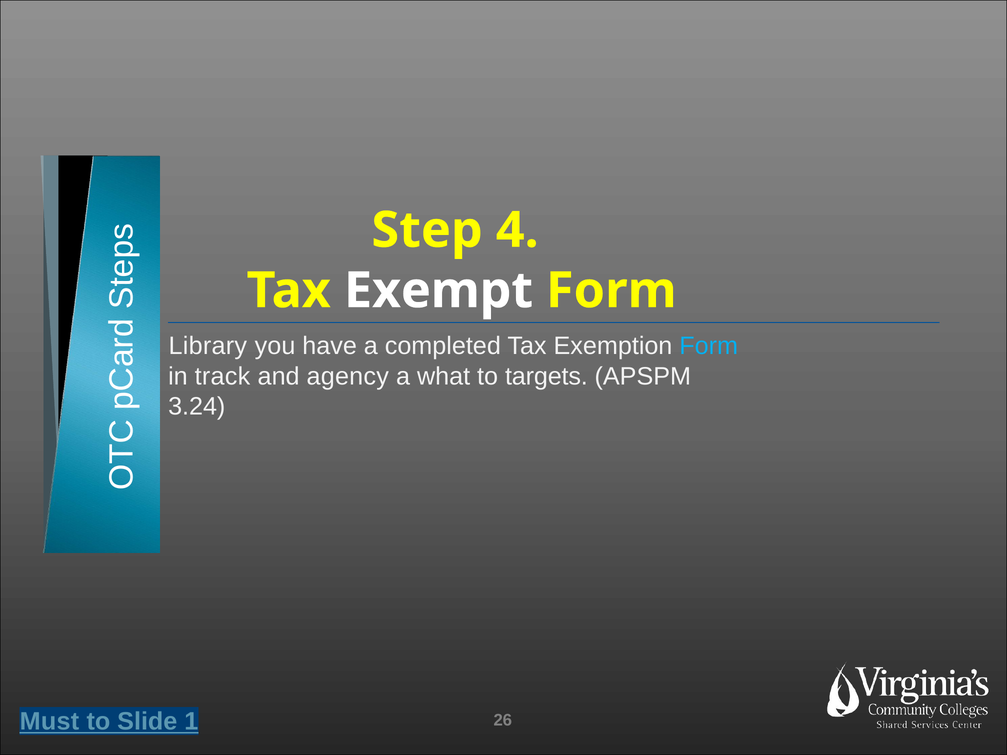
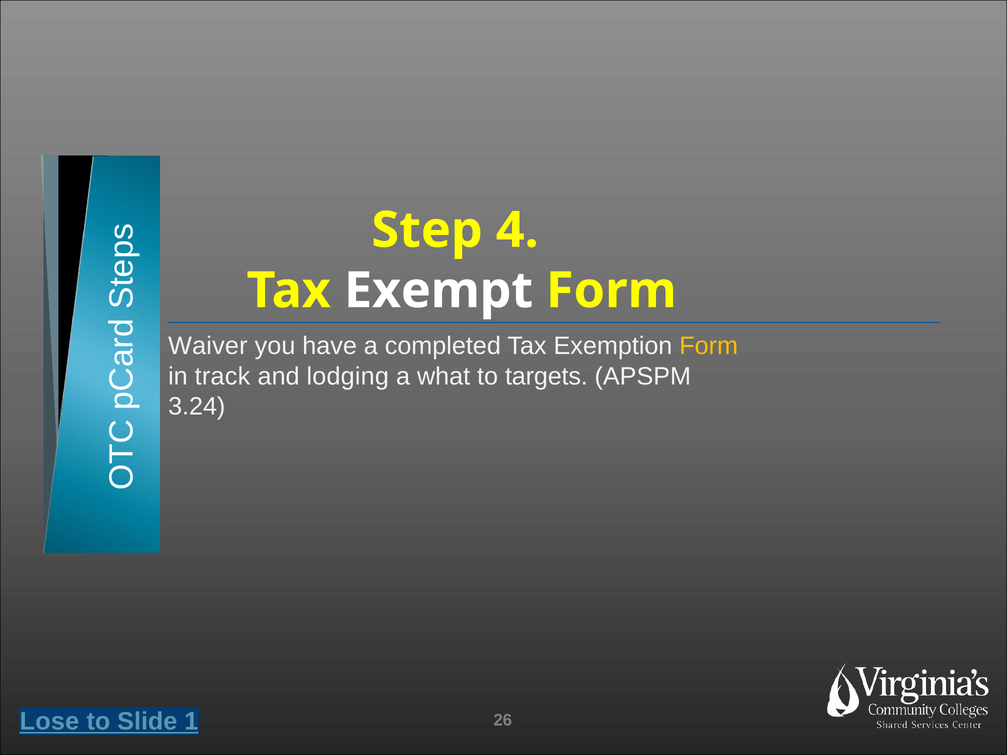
Library: Library -> Waiver
Form at (709, 346) colour: light blue -> yellow
agency: agency -> lodging
Must: Must -> Lose
